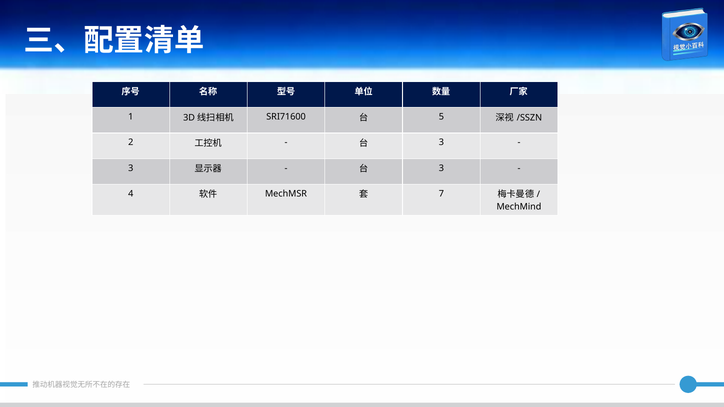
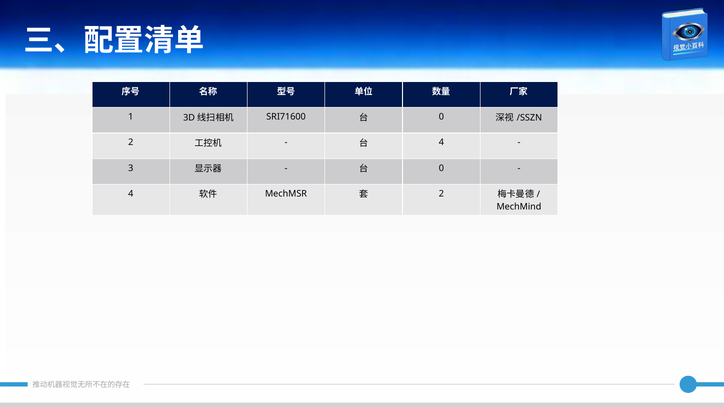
5 at (441, 117): 5 -> 0
3 at (441, 142): 3 -> 4
3 at (441, 168): 3 -> 0
7 at (441, 194): 7 -> 2
